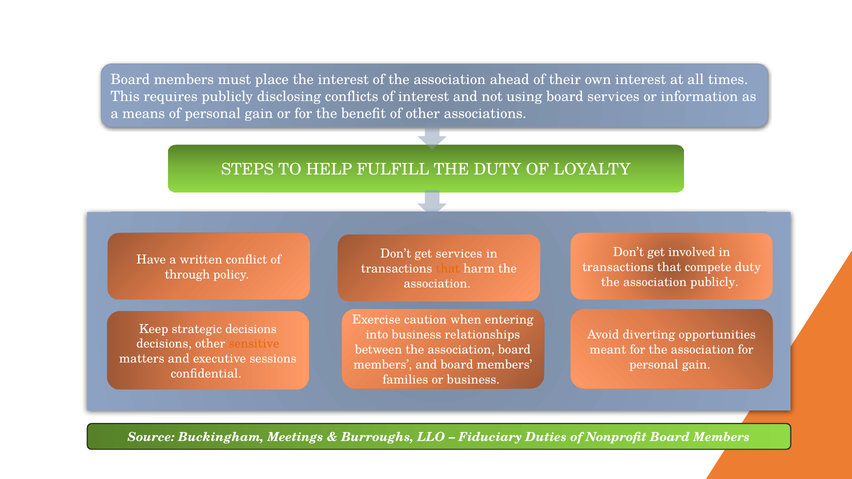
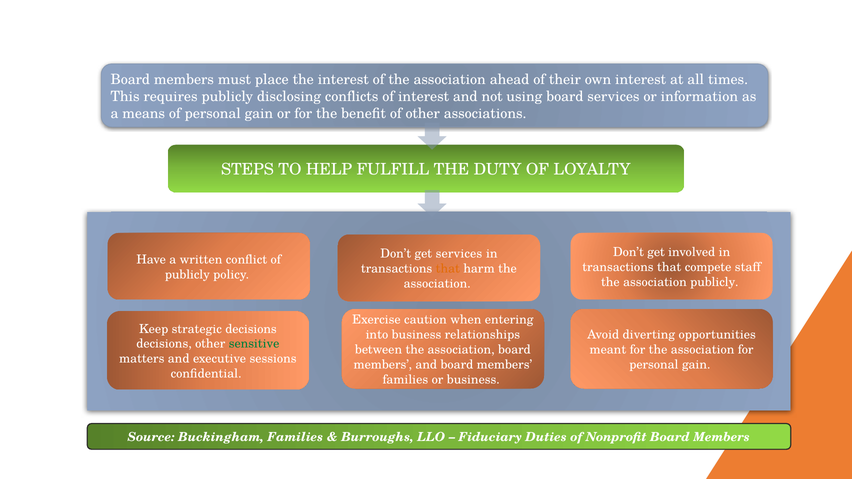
compete duty: duty -> staff
through at (187, 275): through -> publicly
sensitive colour: orange -> green
Buckingham Meetings: Meetings -> Families
